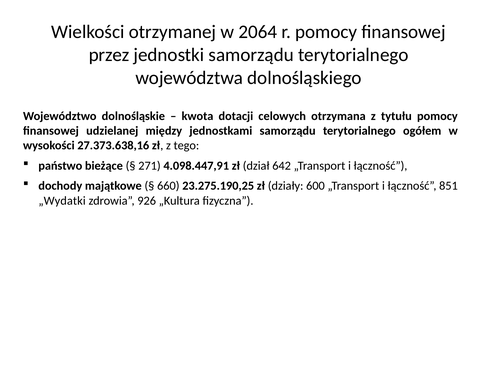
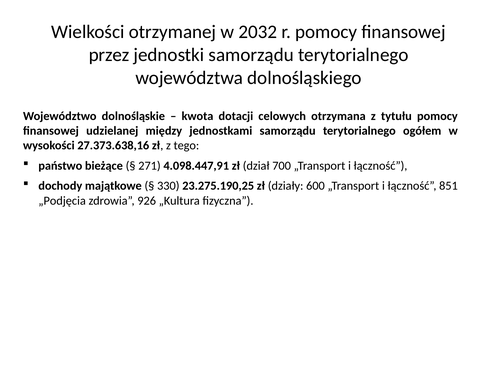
2064: 2064 -> 2032
642: 642 -> 700
660: 660 -> 330
„Wydatki: „Wydatki -> „Podjęcia
